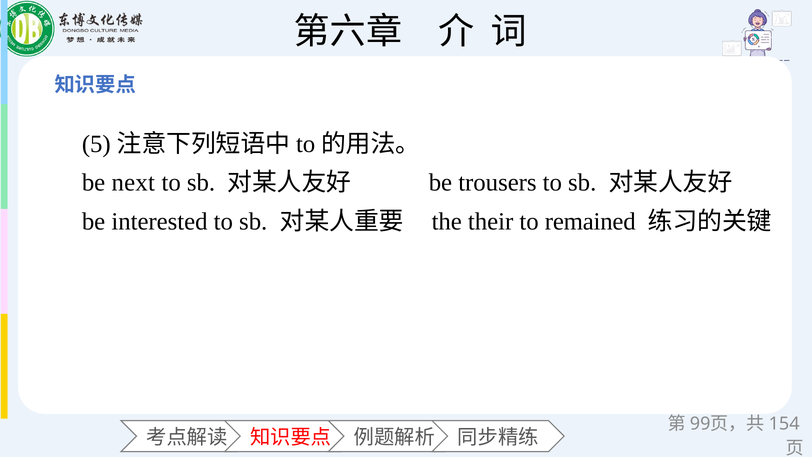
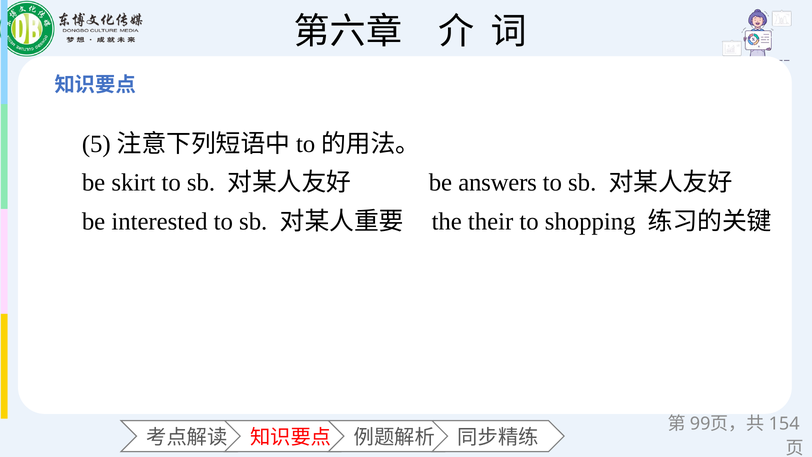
next: next -> skirt
trousers: trousers -> answers
remained: remained -> shopping
